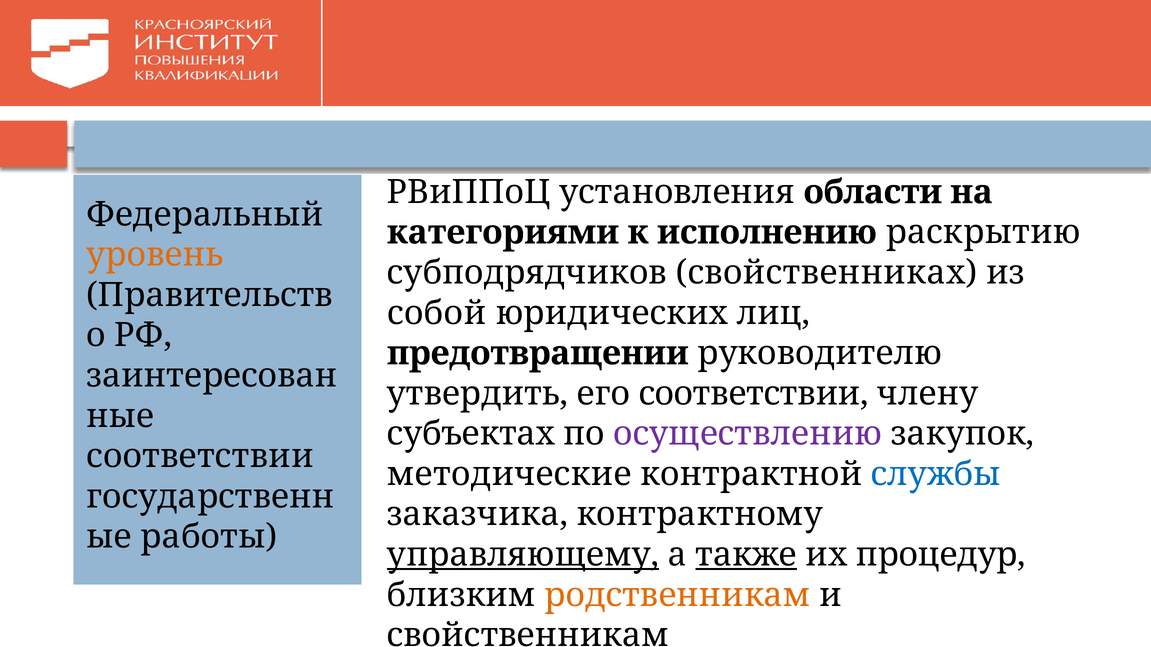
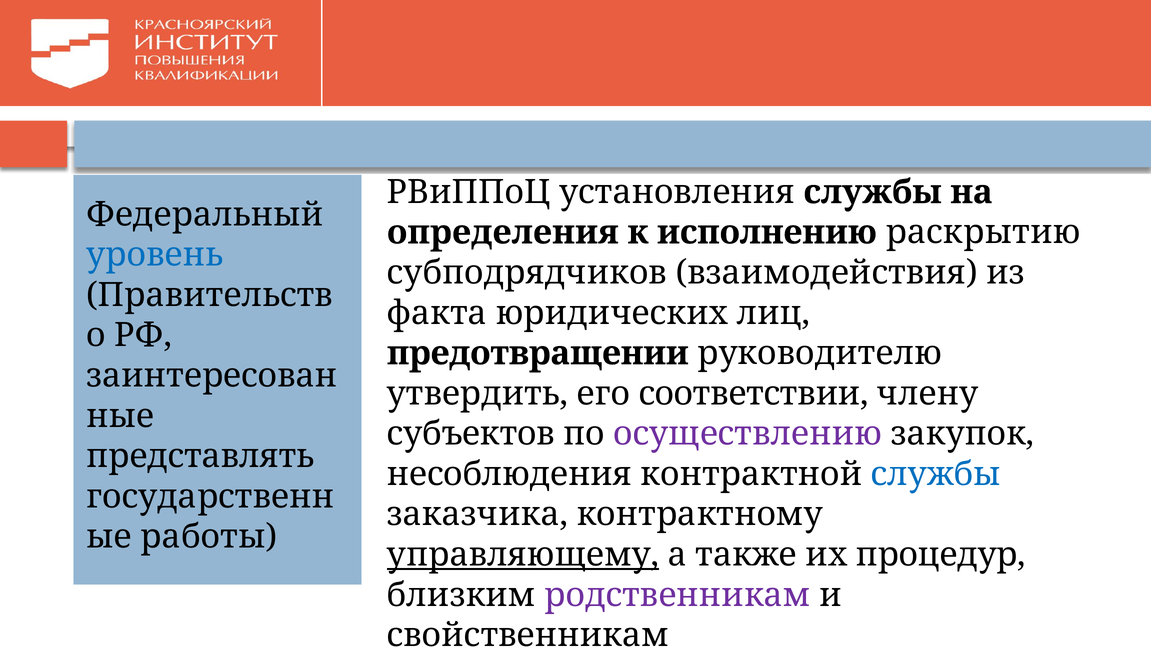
установления области: области -> службы
категориями: категориями -> определения
уровень colour: orange -> blue
свойственниках: свойственниках -> взаимодействия
собой: собой -> факта
субъектах: субъектах -> субъектов
соответствии at (200, 457): соответствии -> представлять
методические: методические -> несоблюдения
также underline: present -> none
родственникам colour: orange -> purple
